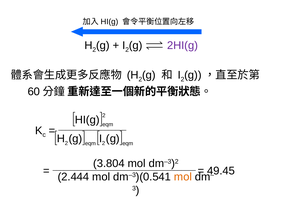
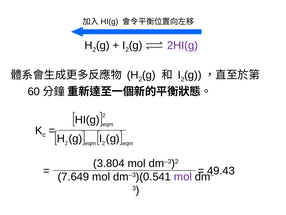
49.45: 49.45 -> 49.43
2.444: 2.444 -> 7.649
mol at (183, 176) colour: orange -> purple
